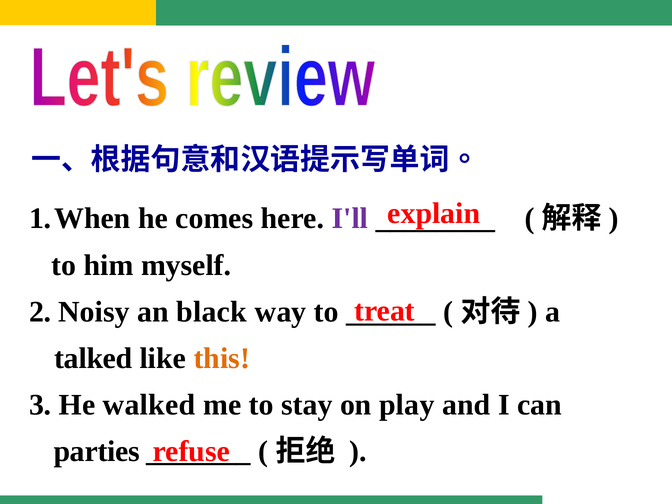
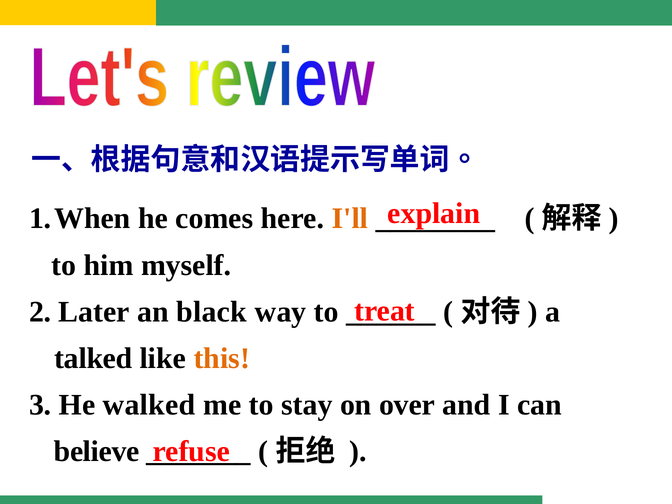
I'll colour: purple -> orange
Noisy: Noisy -> Later
play: play -> over
parties: parties -> believe
